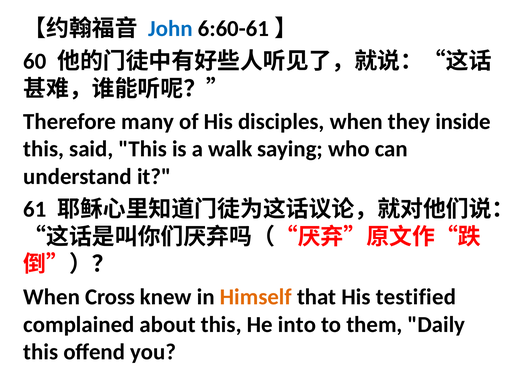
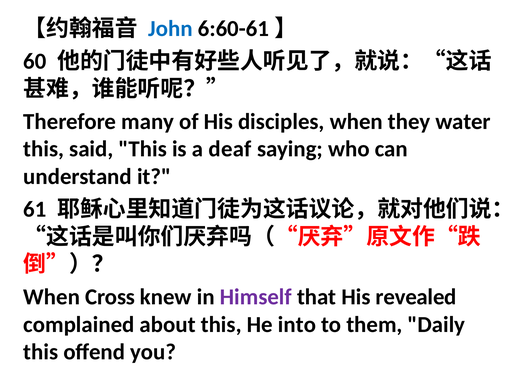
inside: inside -> water
walk: walk -> deaf
Himself colour: orange -> purple
testified: testified -> revealed
